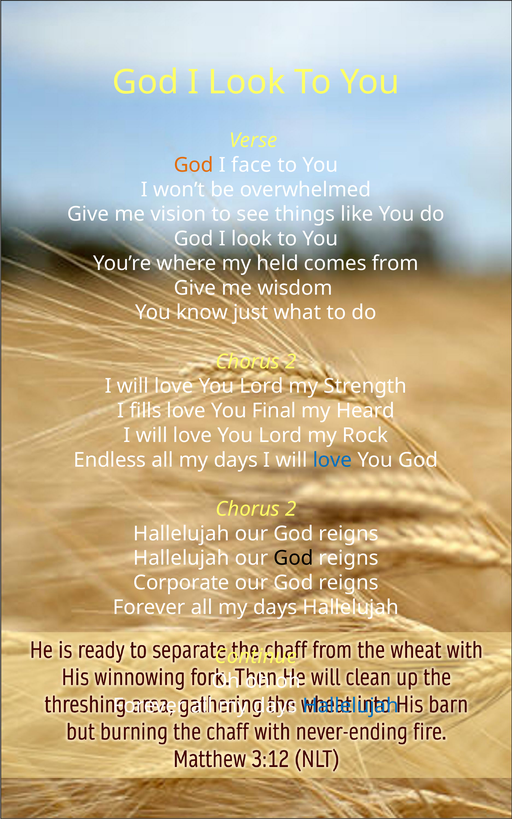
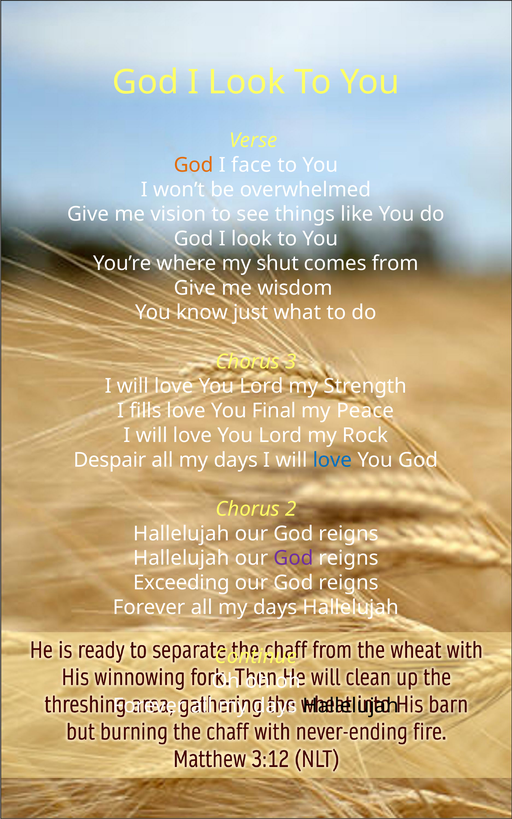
held: held -> shut
2 at (291, 362): 2 -> 3
Heard: Heard -> Peace
Endless: Endless -> Despair
God at (293, 558) colour: black -> purple
Corporate: Corporate -> Exceeding
Hallelujah at (351, 706) colour: blue -> black
